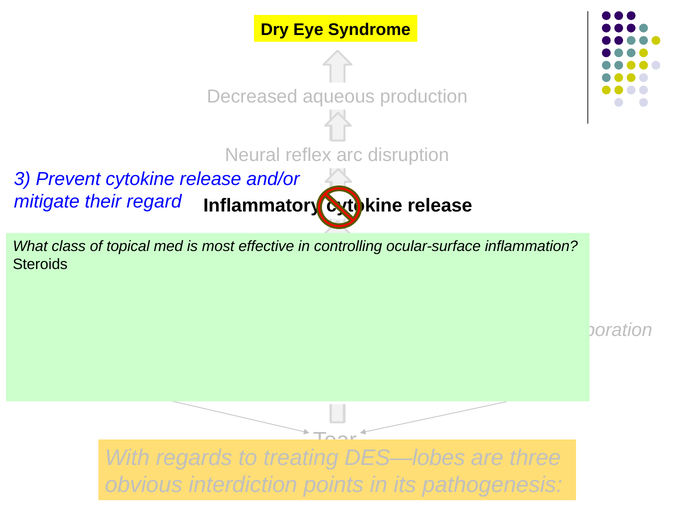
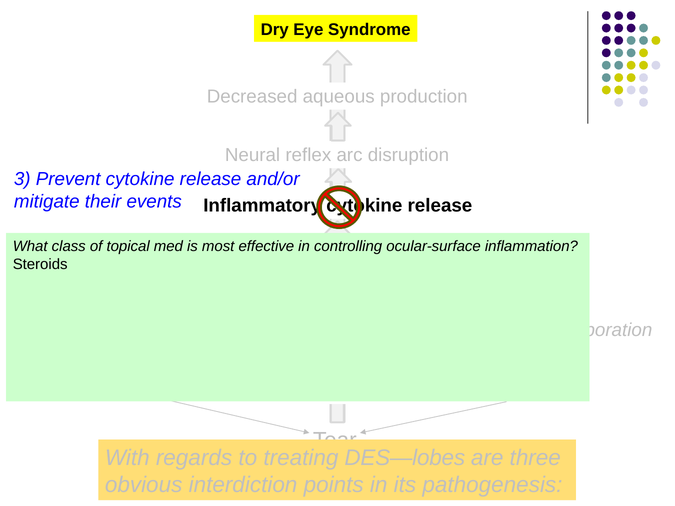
regard: regard -> events
